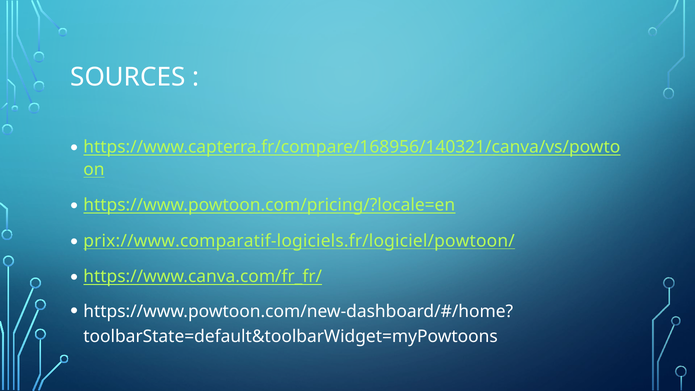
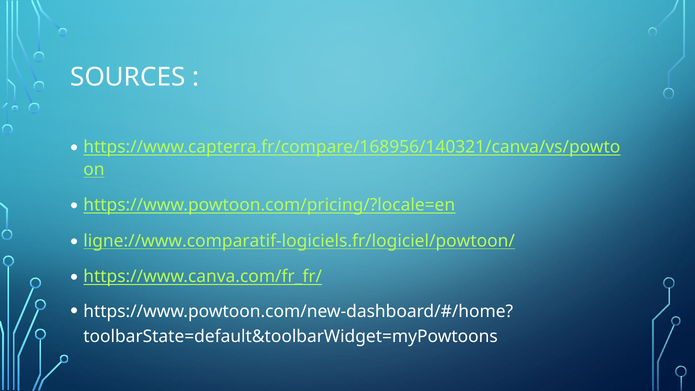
prix://www.comparatif-logiciels.fr/logiciel/powtoon/: prix://www.comparatif-logiciels.fr/logiciel/powtoon/ -> ligne://www.comparatif-logiciels.fr/logiciel/powtoon/
